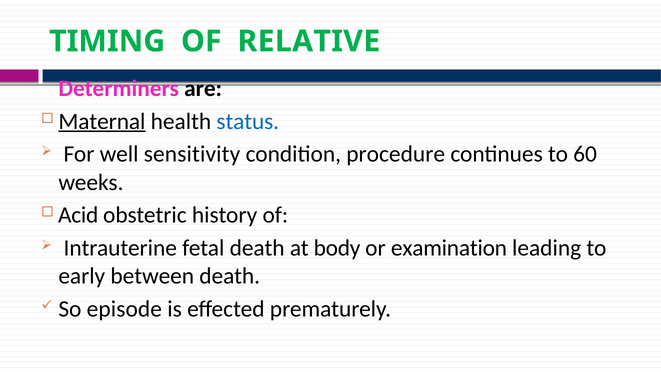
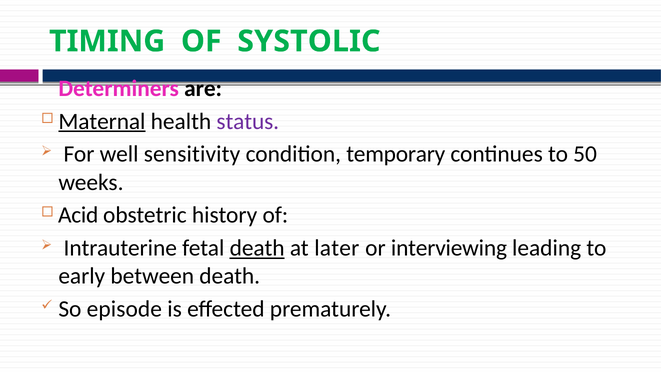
RELATIVE: RELATIVE -> SYSTOLIC
status colour: blue -> purple
procedure: procedure -> temporary
60: 60 -> 50
death at (257, 248) underline: none -> present
body: body -> later
examination: examination -> interviewing
